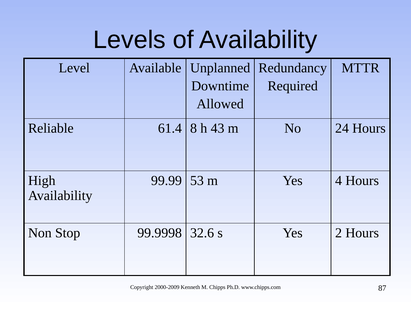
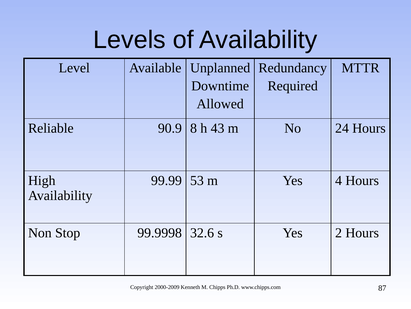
61.4: 61.4 -> 90.9
